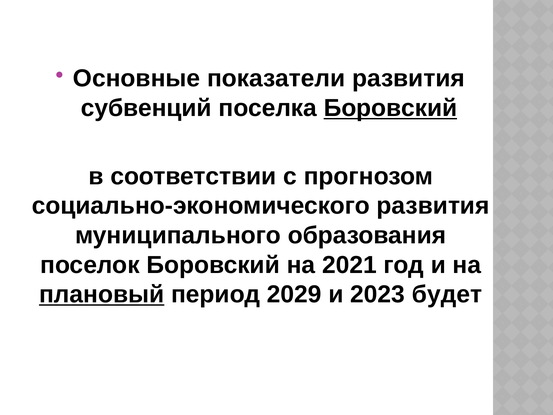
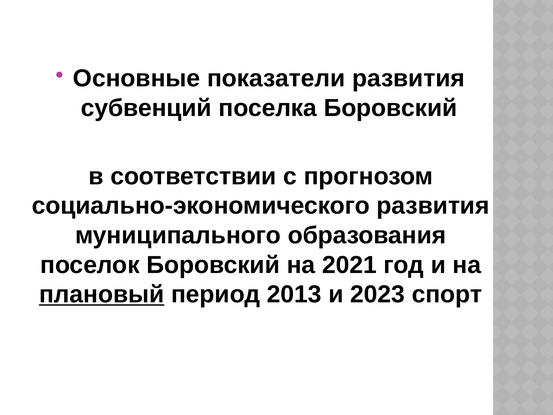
Боровский at (390, 108) underline: present -> none
2029: 2029 -> 2013
будет: будет -> спорт
